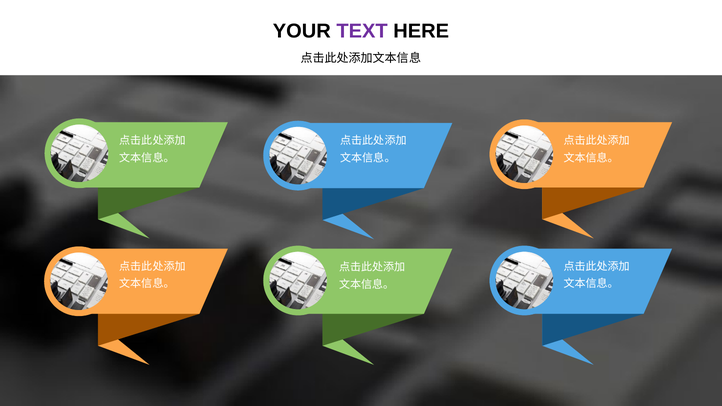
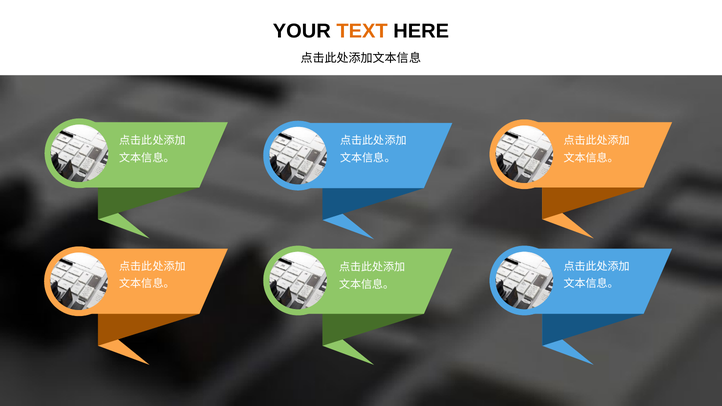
TEXT colour: purple -> orange
